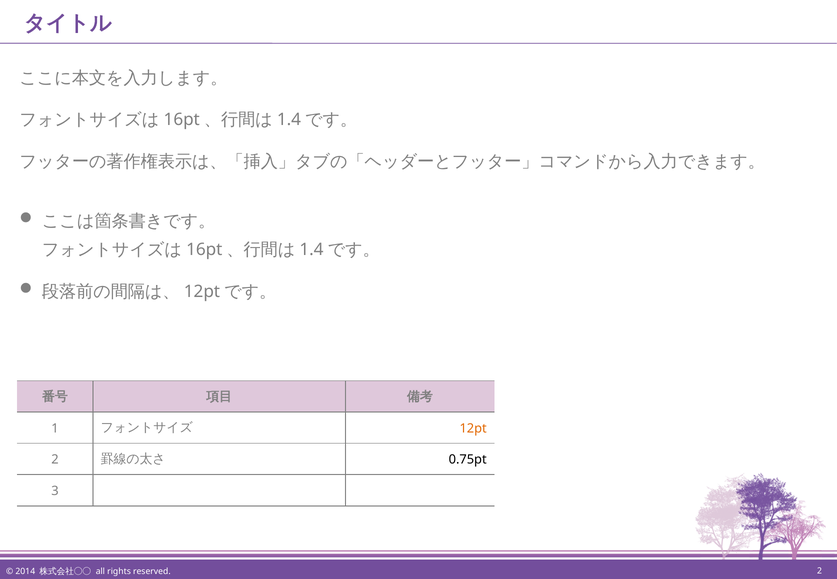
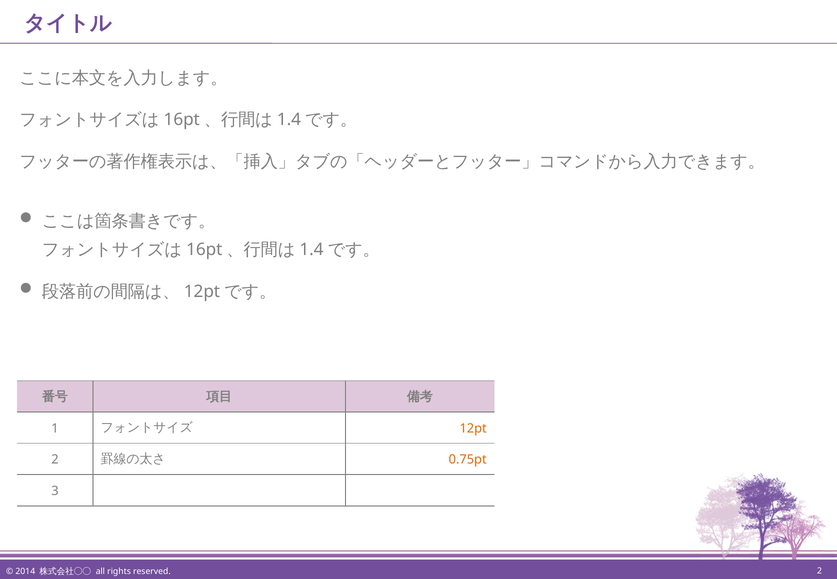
0.75pt colour: black -> orange
